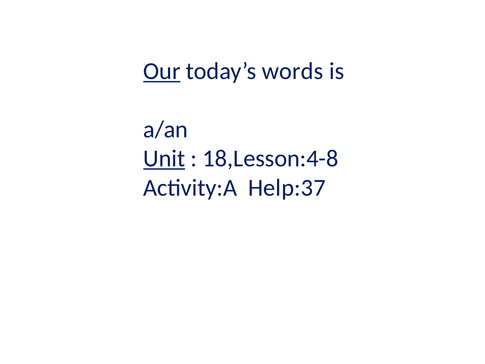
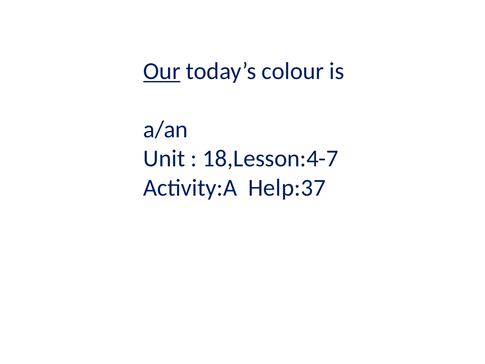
words: words -> colour
Unit underline: present -> none
18,Lesson:4-8: 18,Lesson:4-8 -> 18,Lesson:4-7
